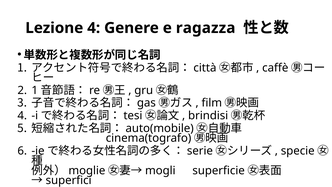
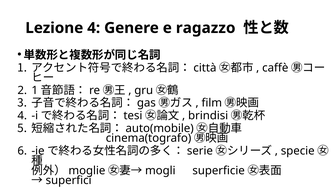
ragazza: ragazza -> ragazzo
